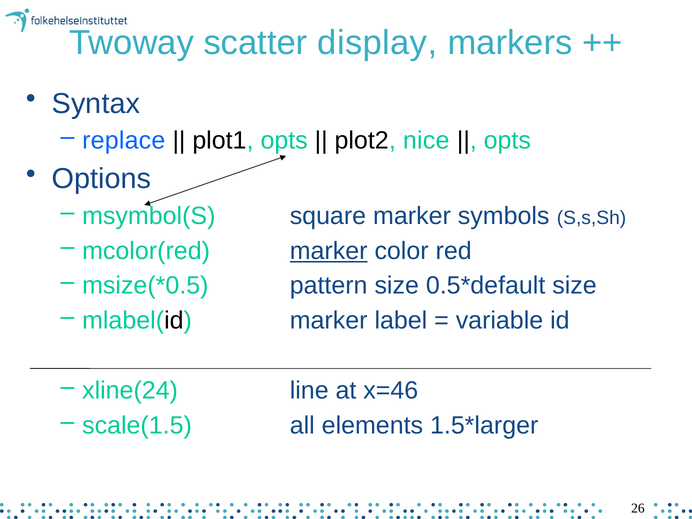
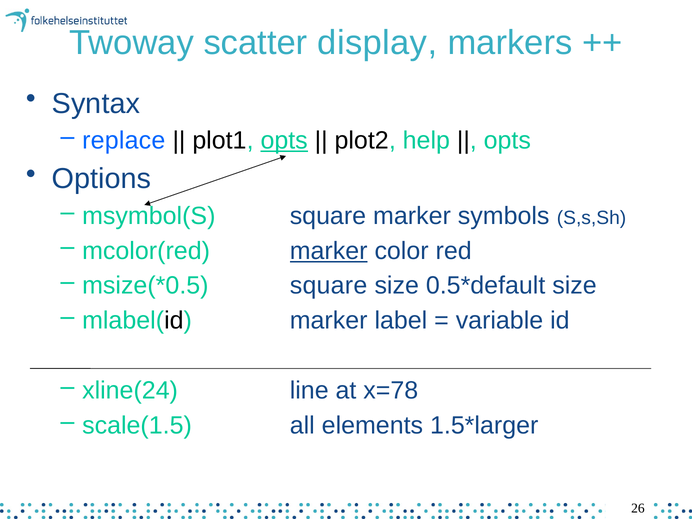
opts at (284, 141) underline: none -> present
nice: nice -> help
pattern at (329, 286): pattern -> square
x=46: x=46 -> x=78
